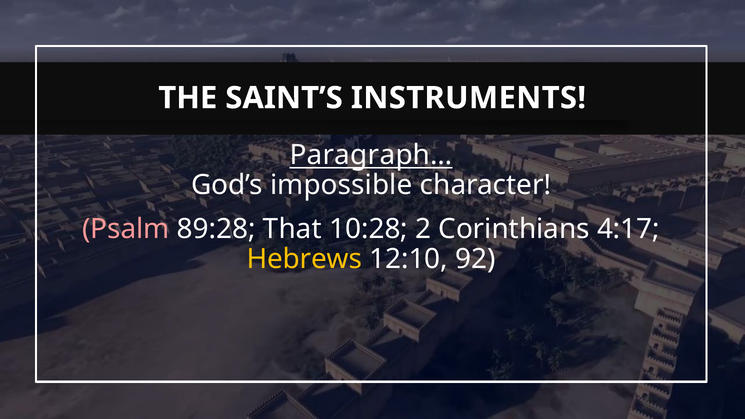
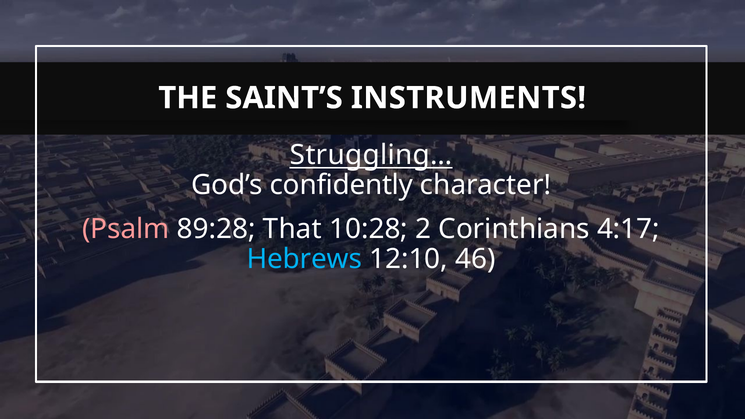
Paragraph…: Paragraph… -> Struggling…
impossible: impossible -> confidently
Hebrews colour: yellow -> light blue
92: 92 -> 46
